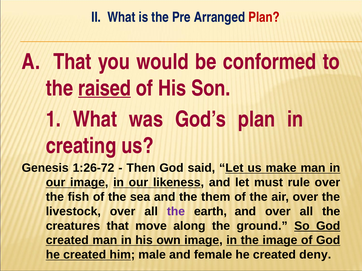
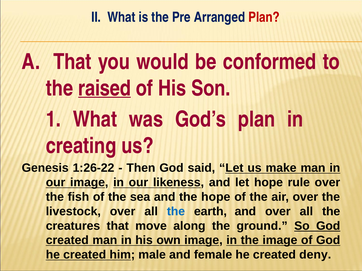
1:26-72: 1:26-72 -> 1:26-22
let must: must -> hope
the them: them -> hope
the at (176, 212) colour: purple -> blue
